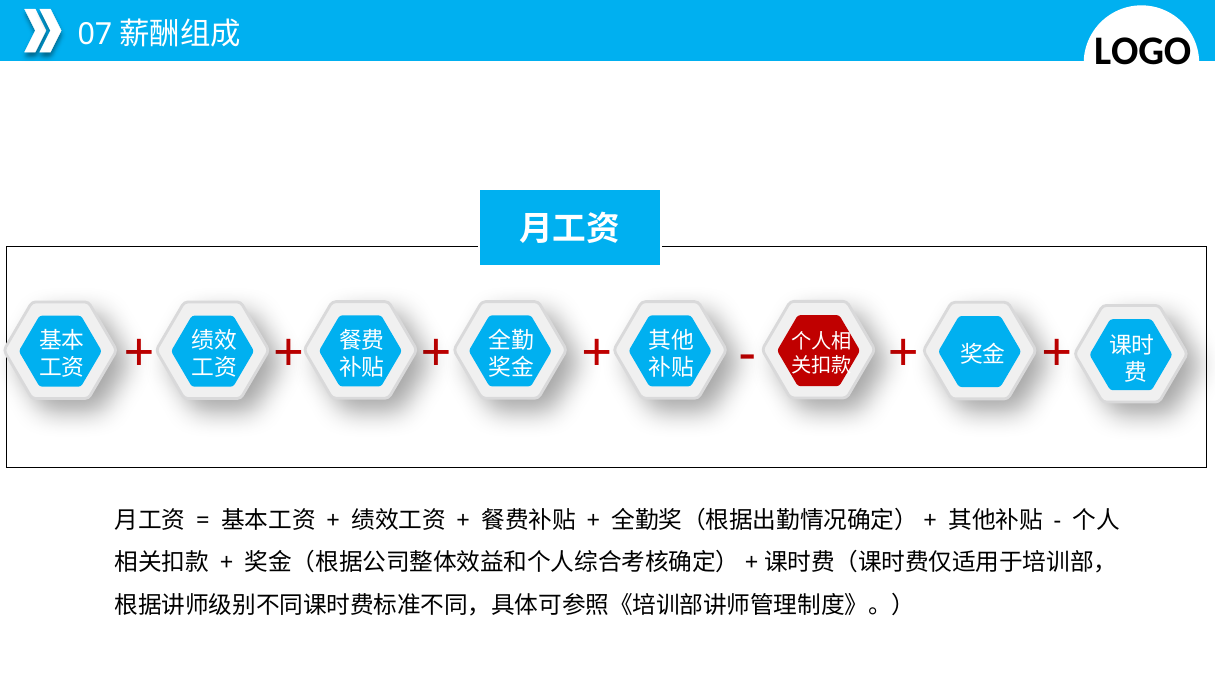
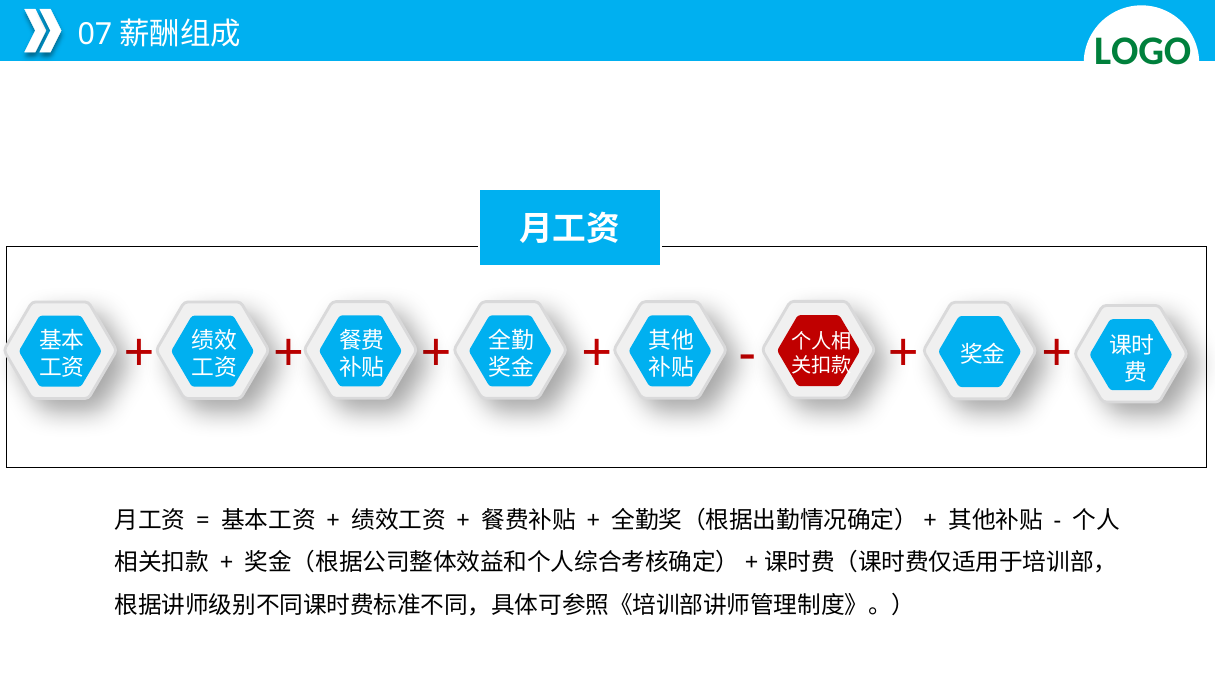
LOGO colour: black -> green
